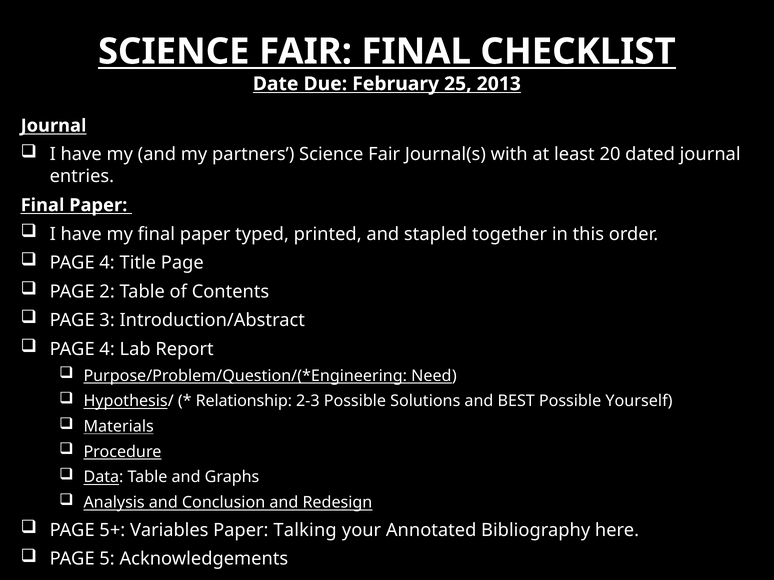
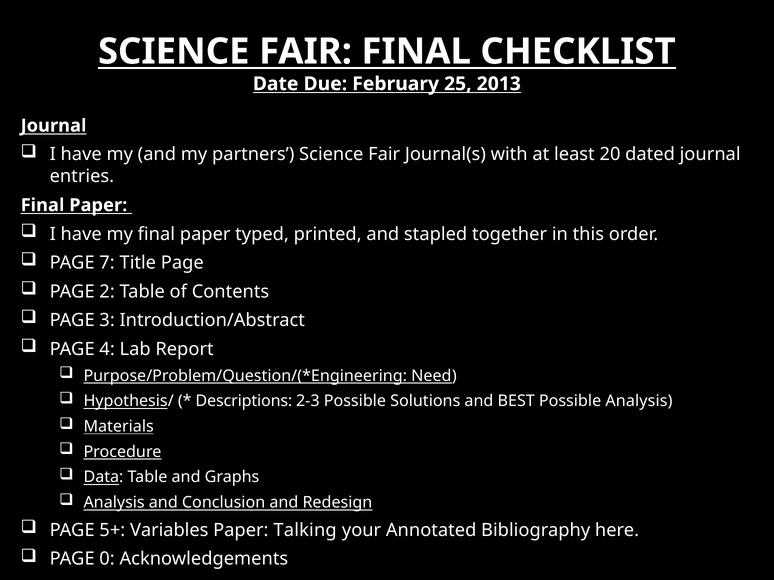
4 at (107, 263): 4 -> 7
Relationship: Relationship -> Descriptions
Possible Yourself: Yourself -> Analysis
5: 5 -> 0
